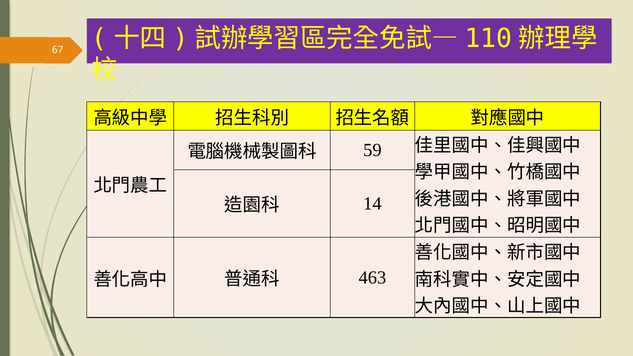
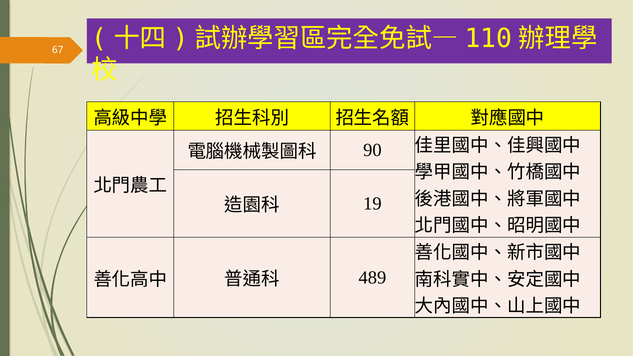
59: 59 -> 90
14: 14 -> 19
463: 463 -> 489
